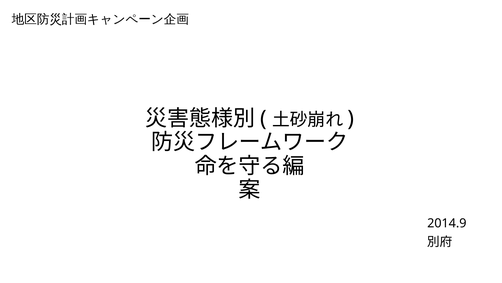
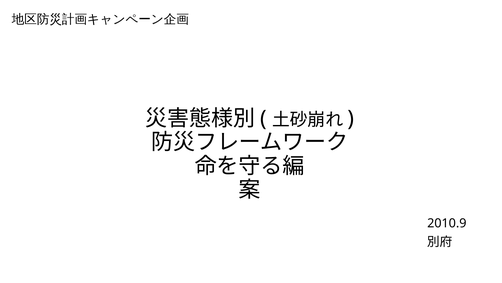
2014.9: 2014.9 -> 2010.9
